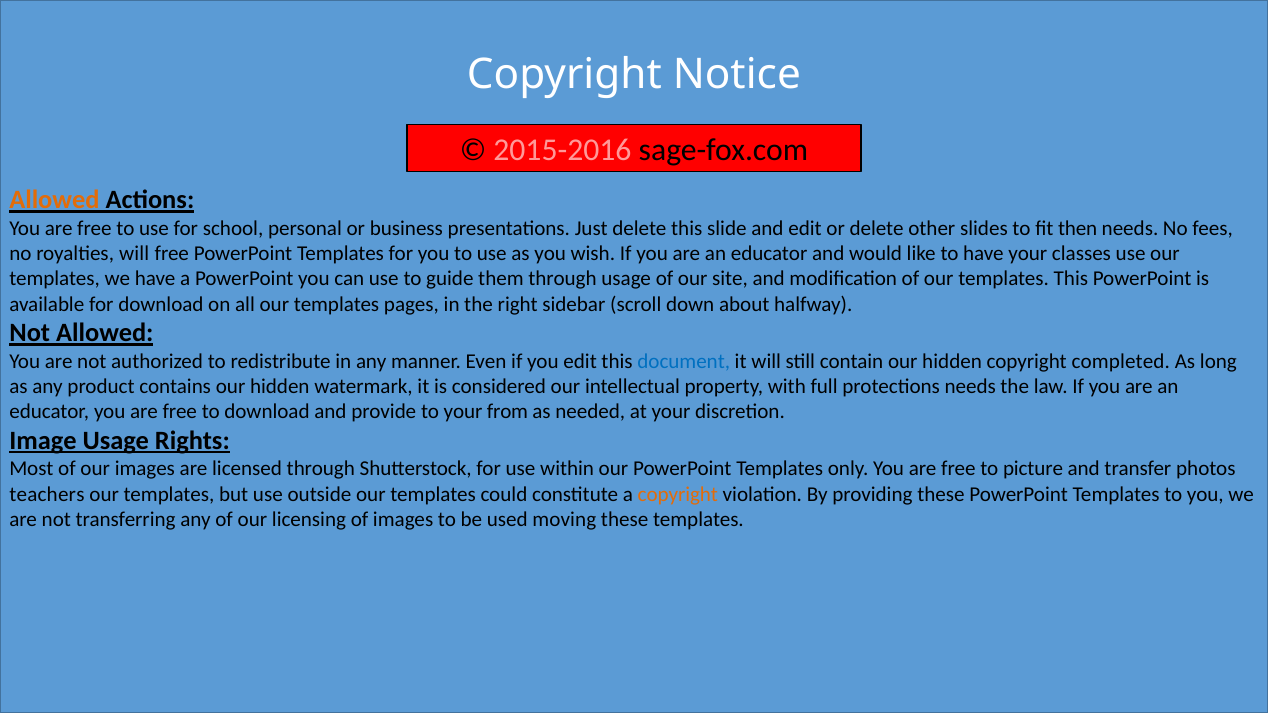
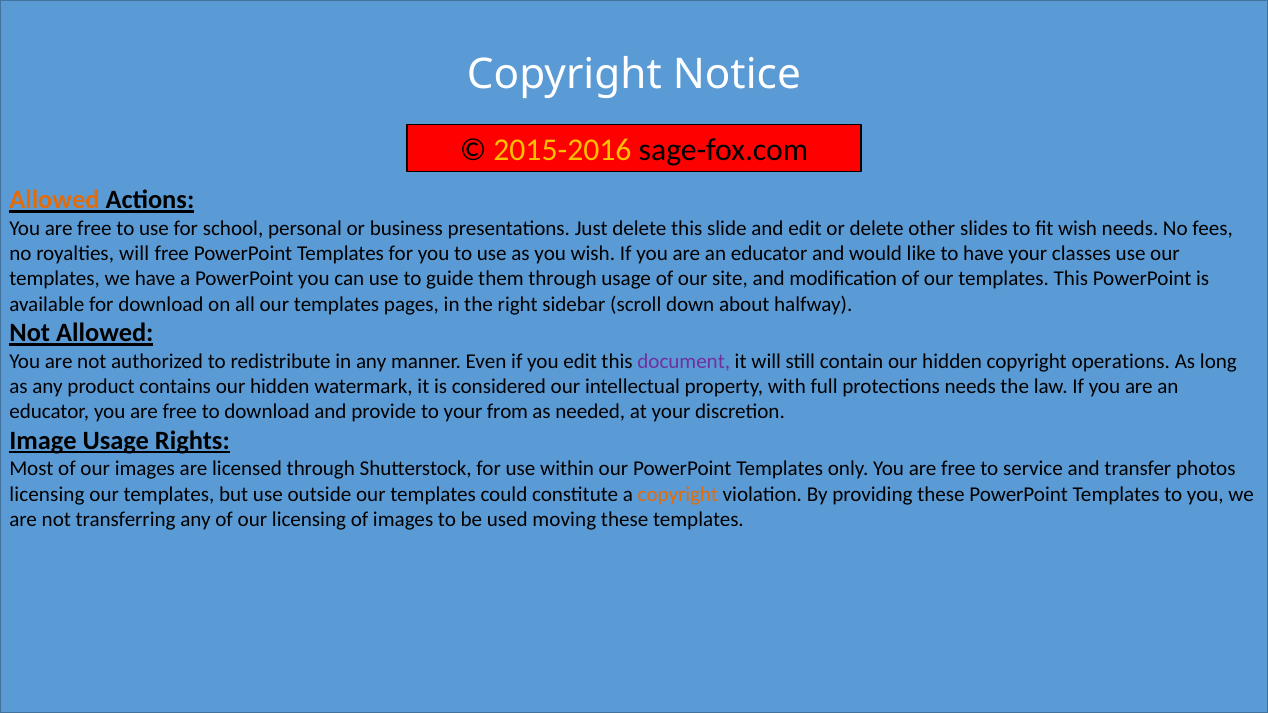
2015-2016 colour: pink -> yellow
fit then: then -> wish
document colour: blue -> purple
completed: completed -> operations
picture: picture -> service
teachers at (47, 494): teachers -> licensing
